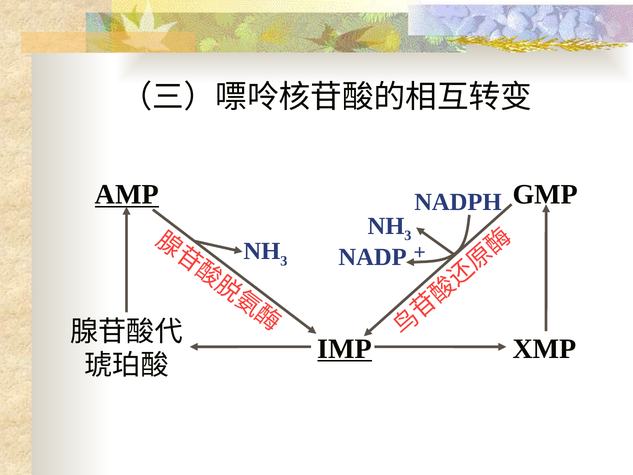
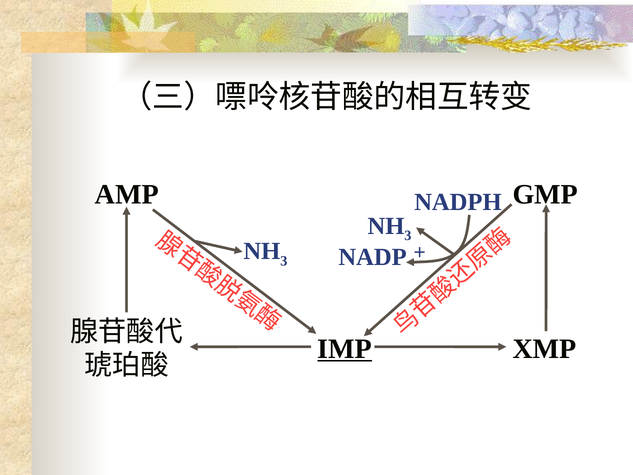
AMP underline: present -> none
